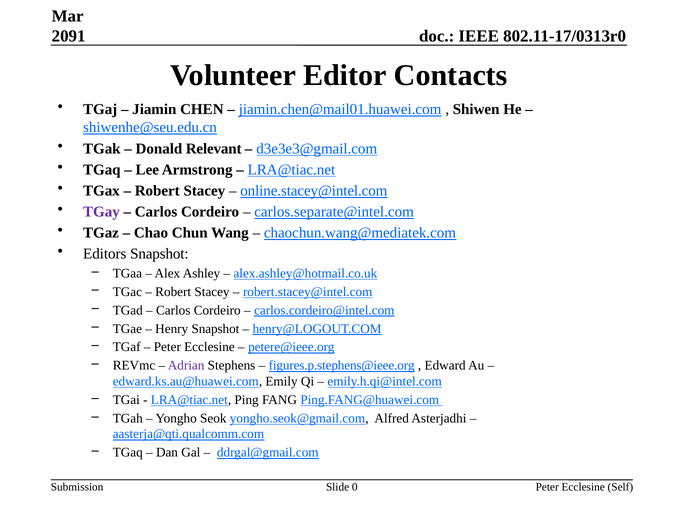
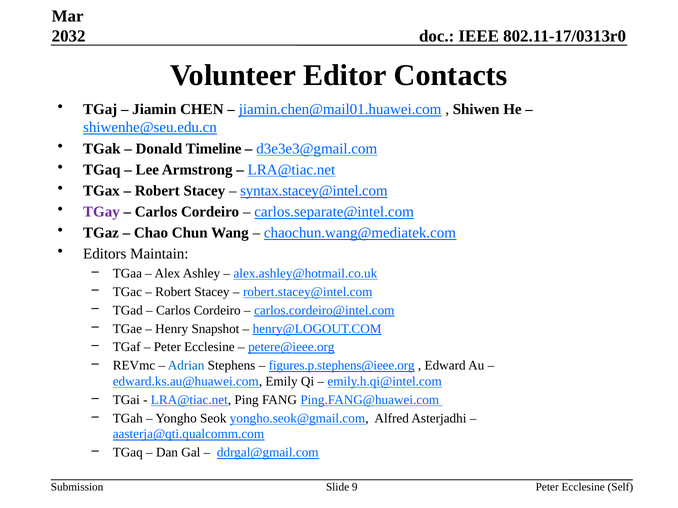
2091: 2091 -> 2032
Relevant: Relevant -> Timeline
online.stacey@intel.com: online.stacey@intel.com -> syntax.stacey@intel.com
Editors Snapshot: Snapshot -> Maintain
Adrian colour: purple -> blue
0: 0 -> 9
